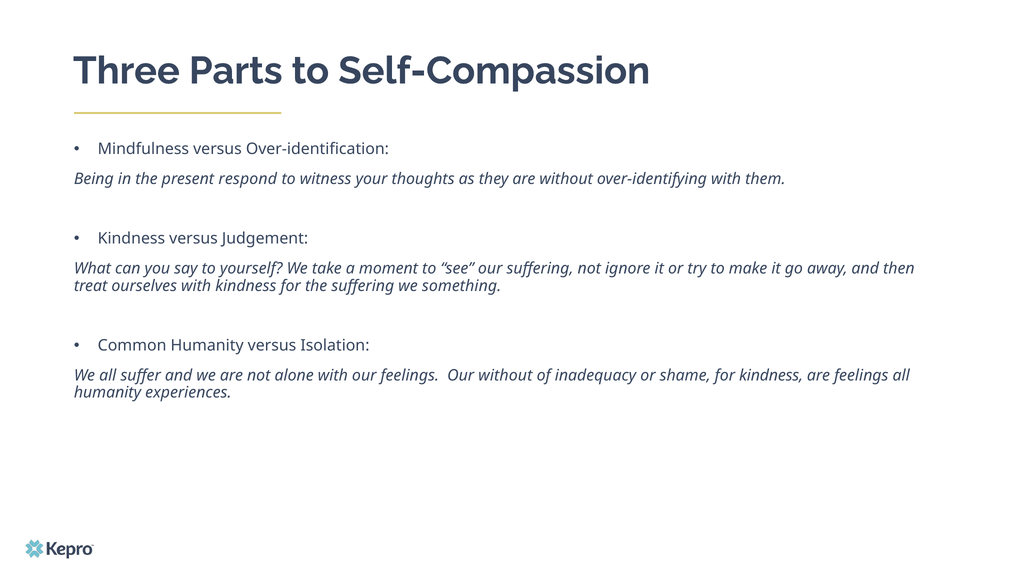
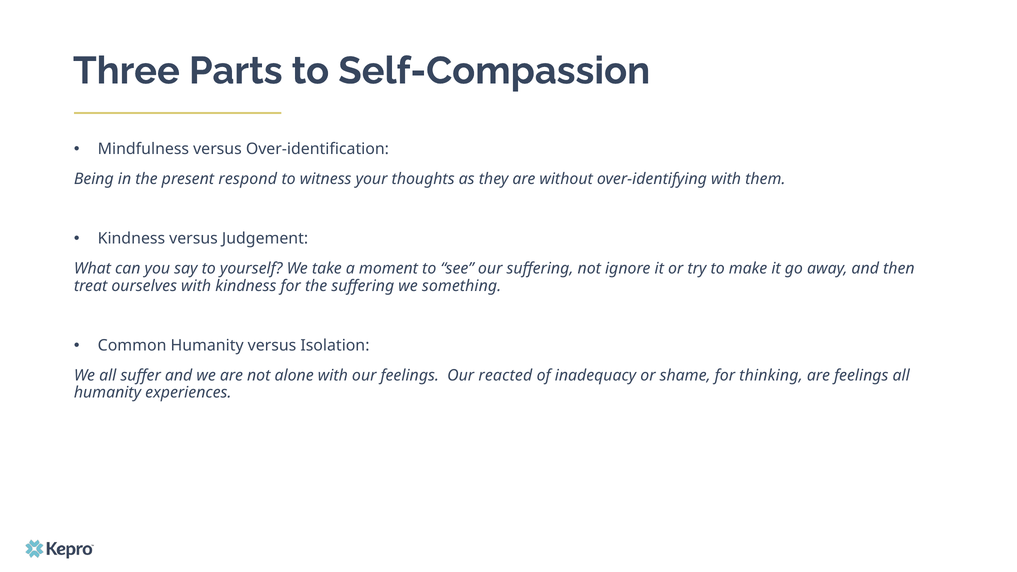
Our without: without -> reacted
for kindness: kindness -> thinking
